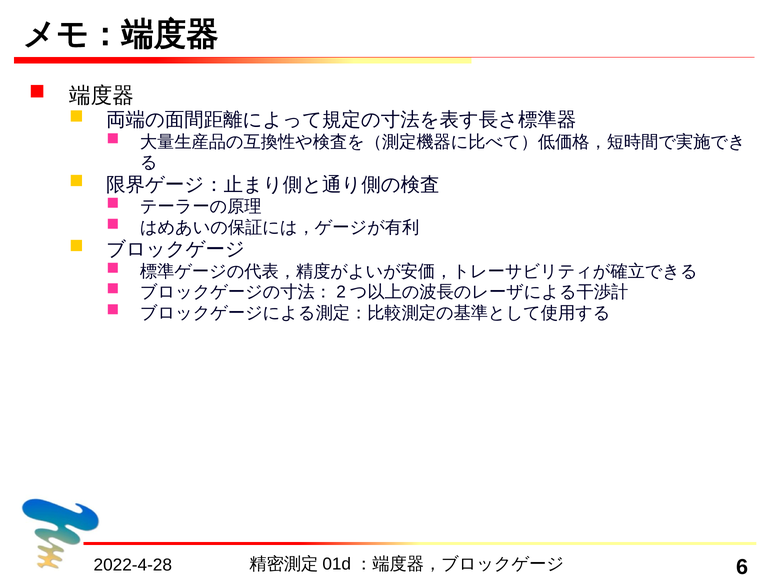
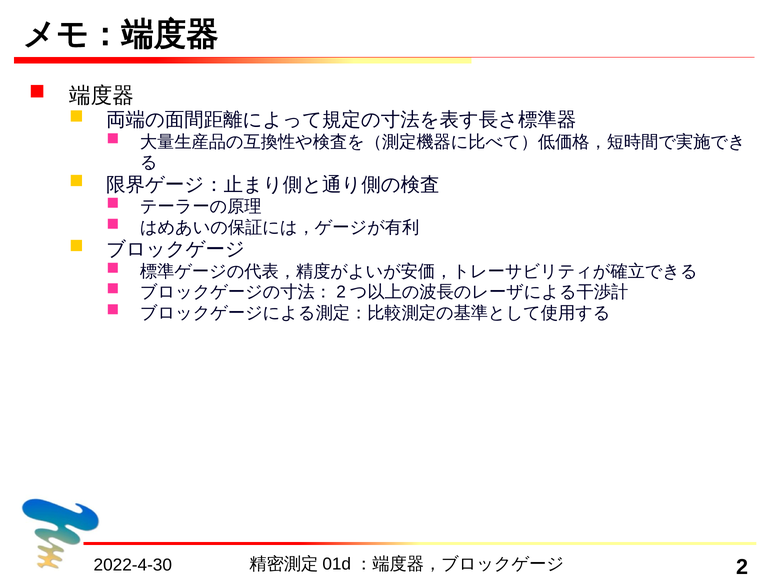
2022-4-28: 2022-4-28 -> 2022-4-30
6: 6 -> 2
